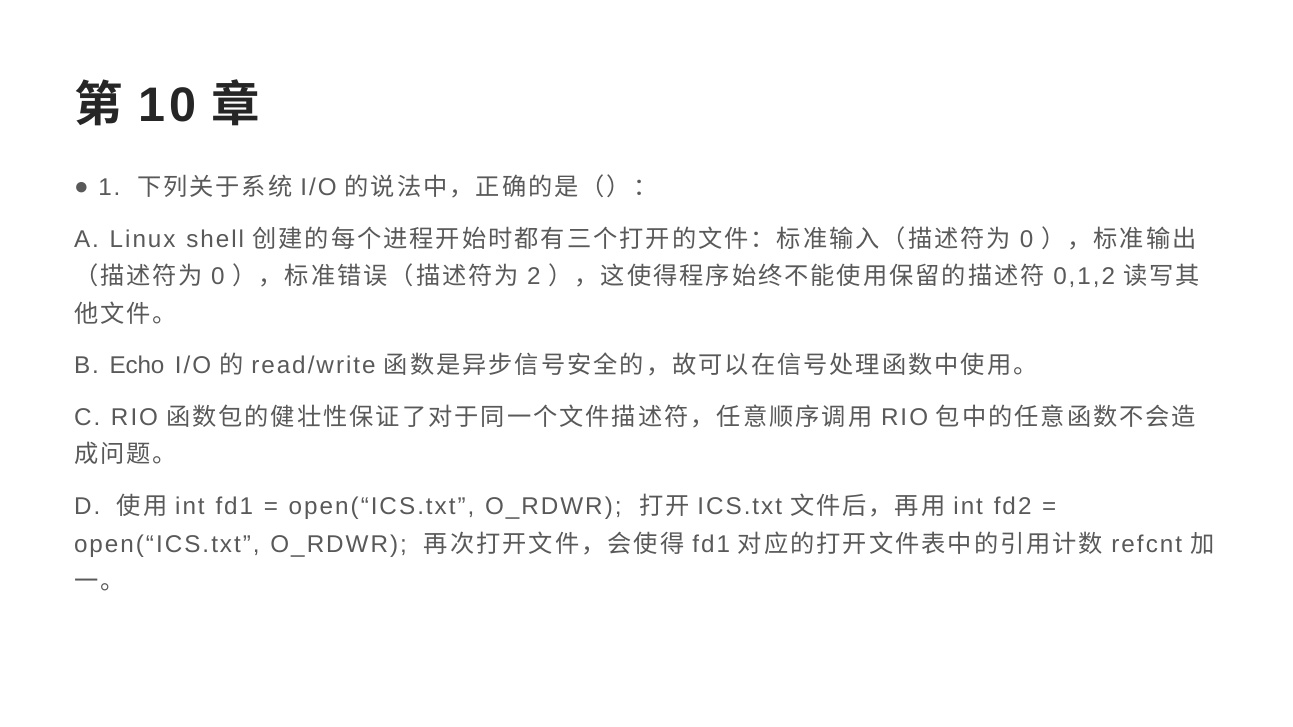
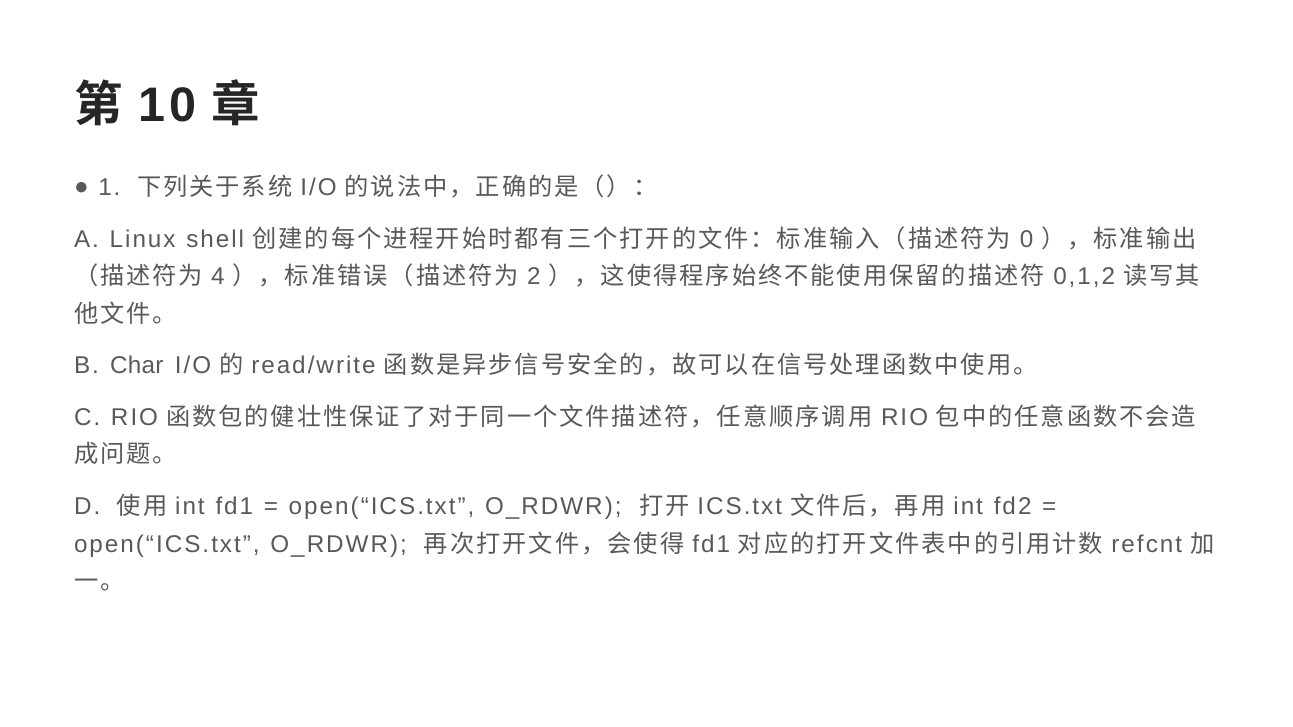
0 at (218, 277): 0 -> 4
Echo: Echo -> Char
